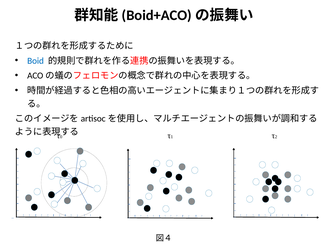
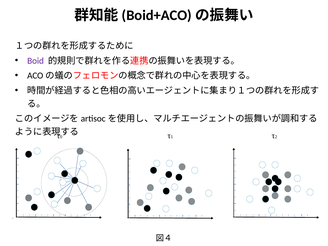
Boid colour: blue -> purple
